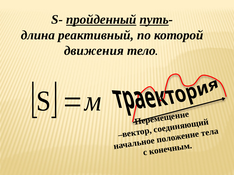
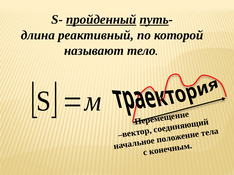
движения: движения -> называют
